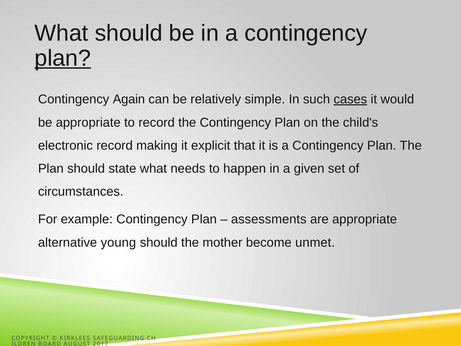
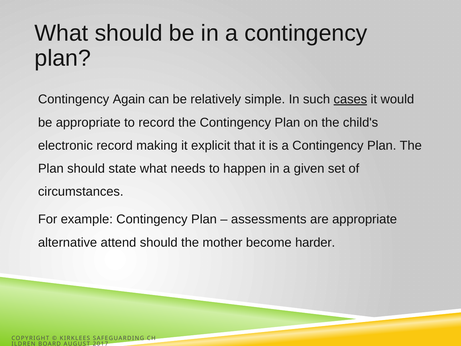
plan at (63, 58) underline: present -> none
young: young -> attend
unmet: unmet -> harder
